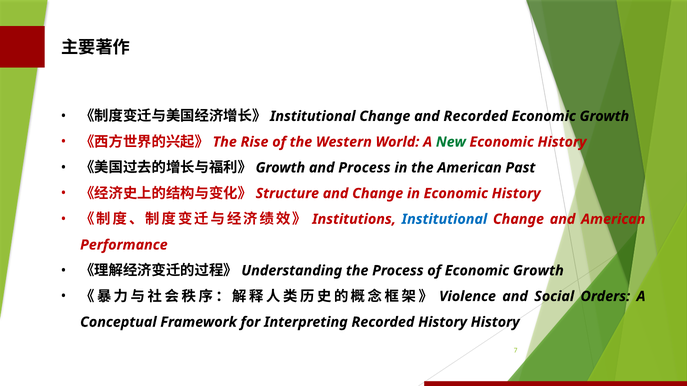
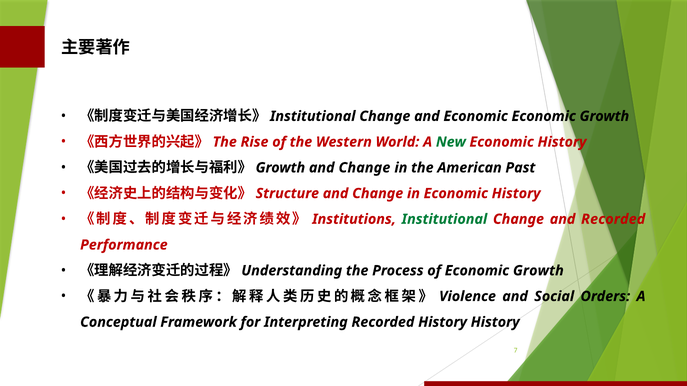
and Recorded: Recorded -> Economic
Growth and Process: Process -> Change
Institutional at (444, 219) colour: blue -> green
and American: American -> Recorded
